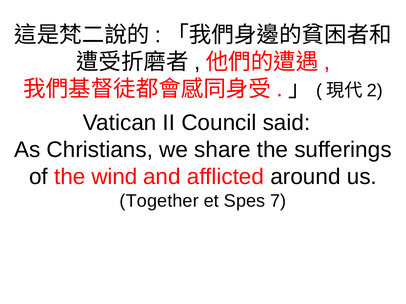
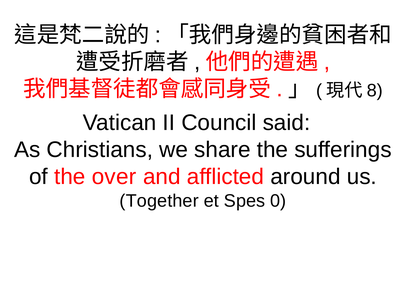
2: 2 -> 8
wind: wind -> over
7: 7 -> 0
